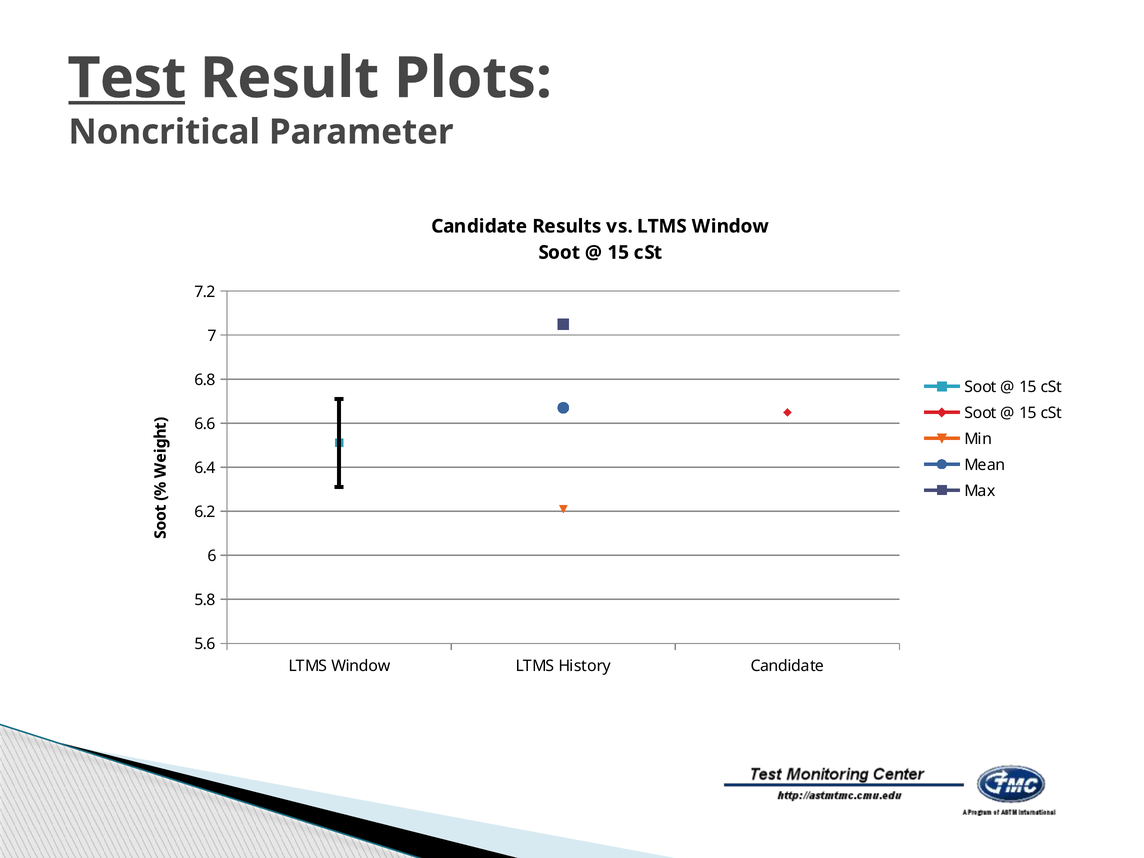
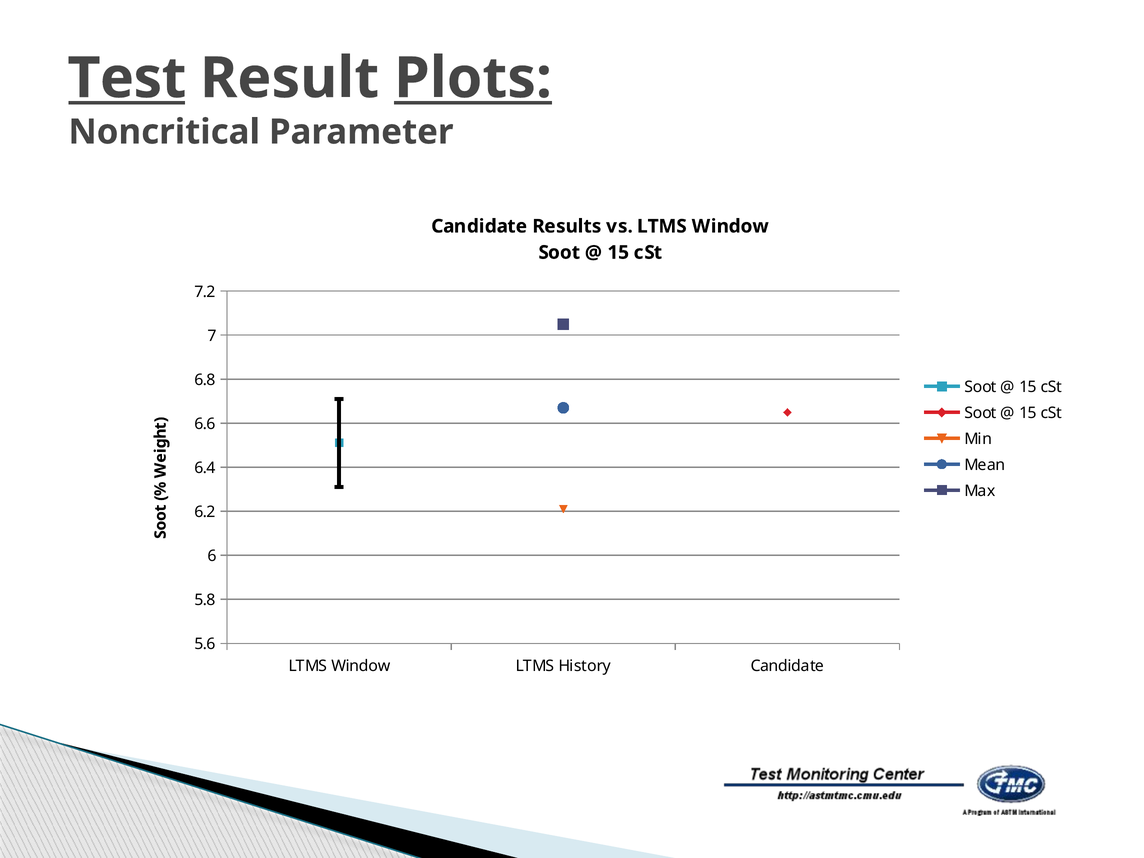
Plots underline: none -> present
